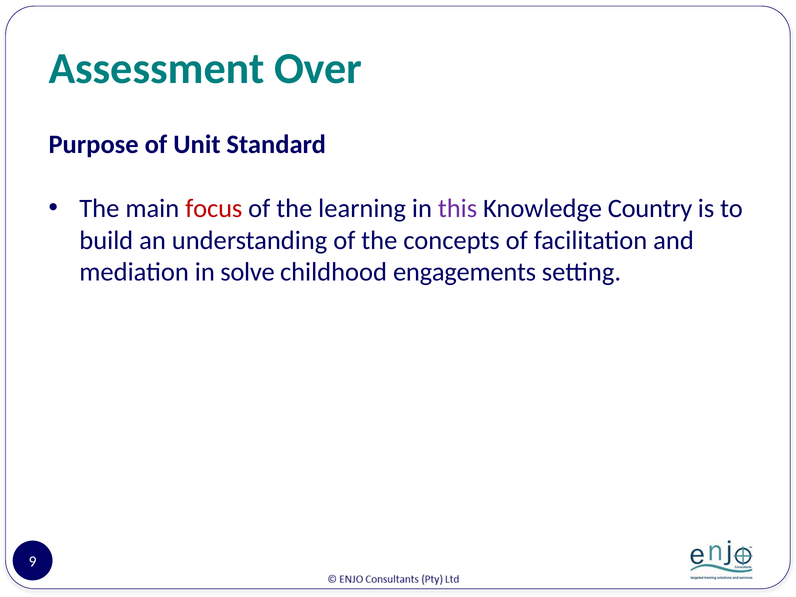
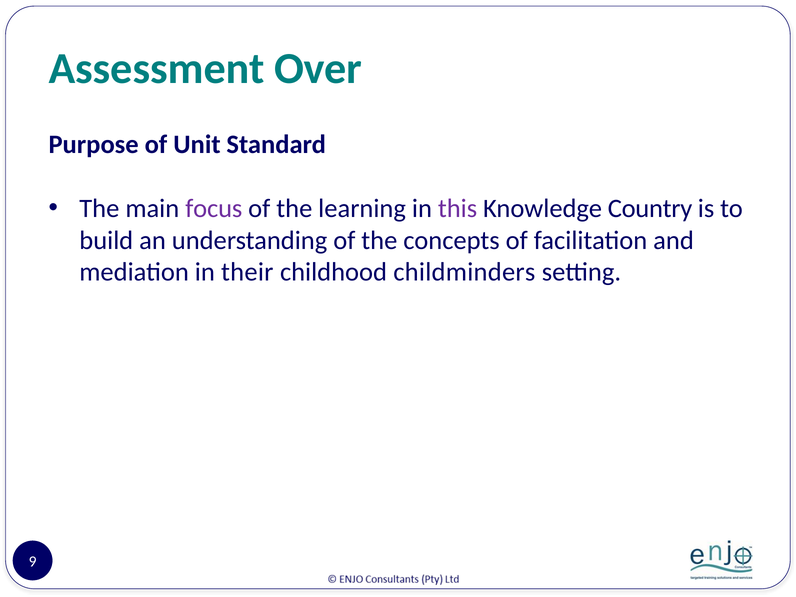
focus colour: red -> purple
solve: solve -> their
engagements: engagements -> childminders
